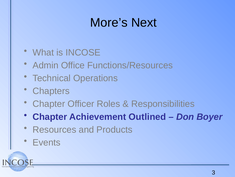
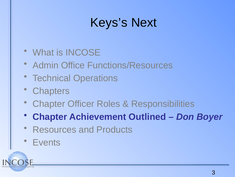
More’s: More’s -> Keys’s
